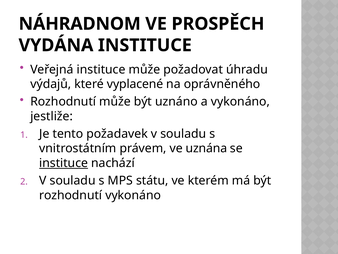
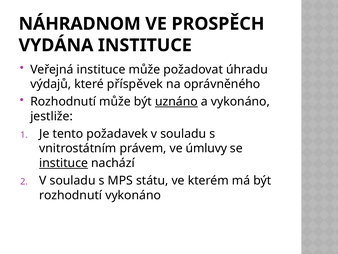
vyplacené: vyplacené -> příspěvek
uznáno underline: none -> present
uznána: uznána -> úmluvy
